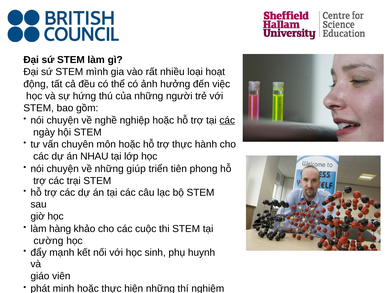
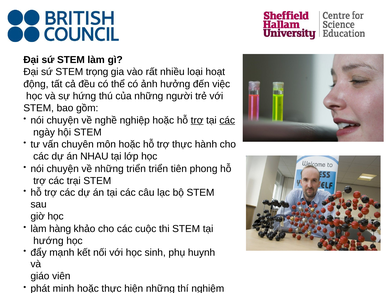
mình: mình -> trọng
trợ at (197, 120) underline: none -> present
những giúp: giúp -> triển
cường: cường -> hướng
